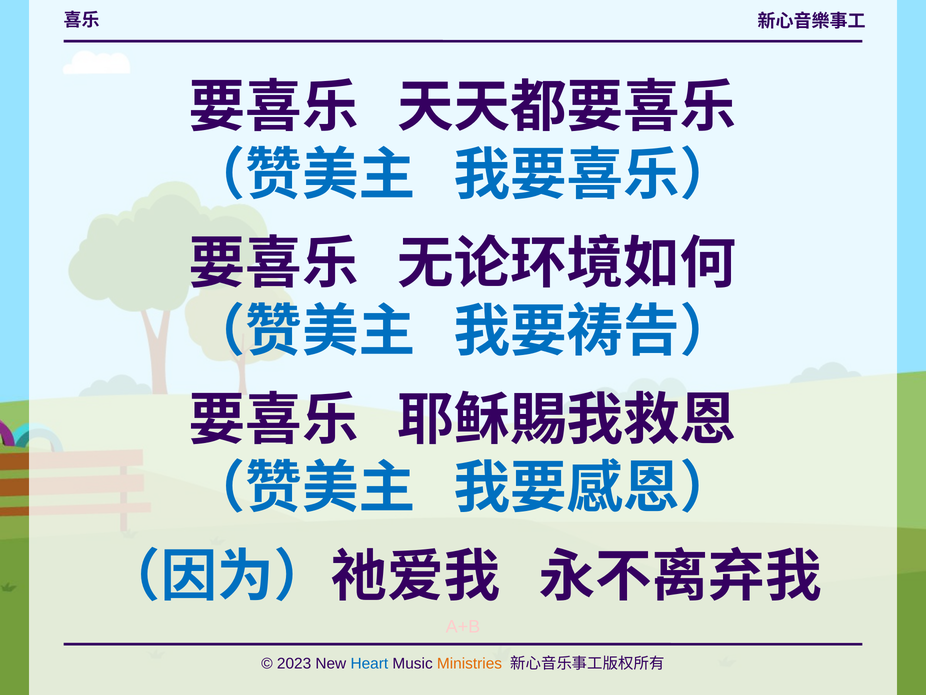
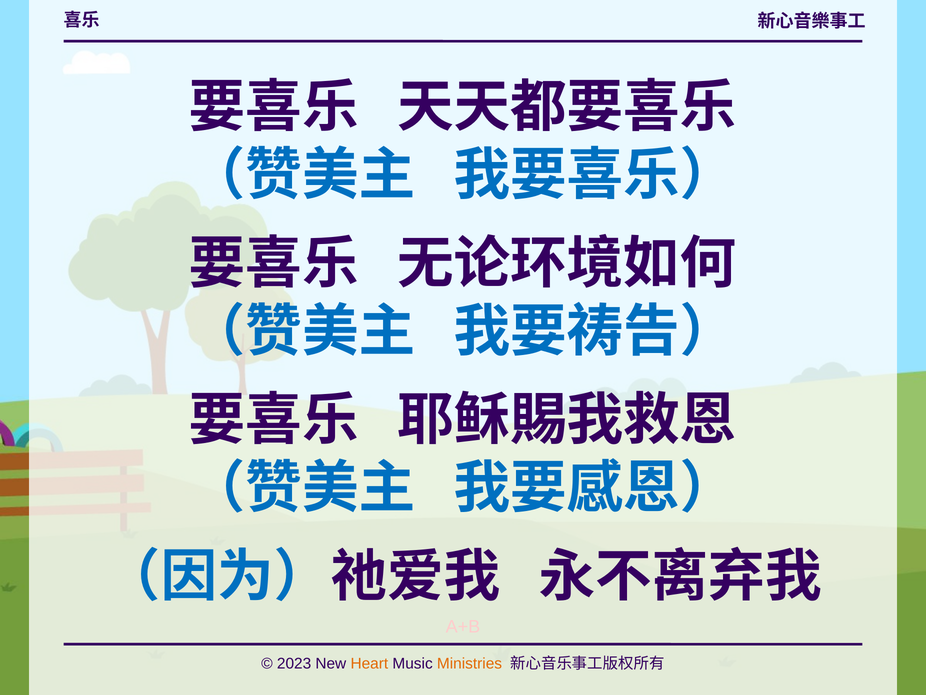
Heart colour: blue -> orange
